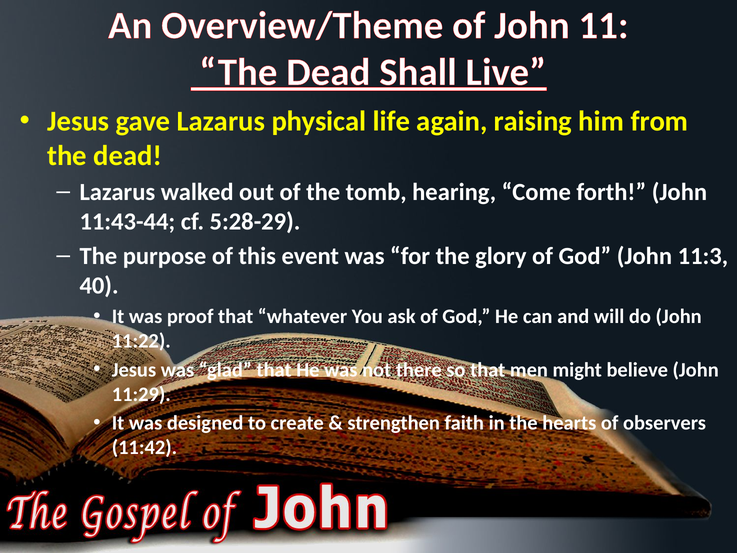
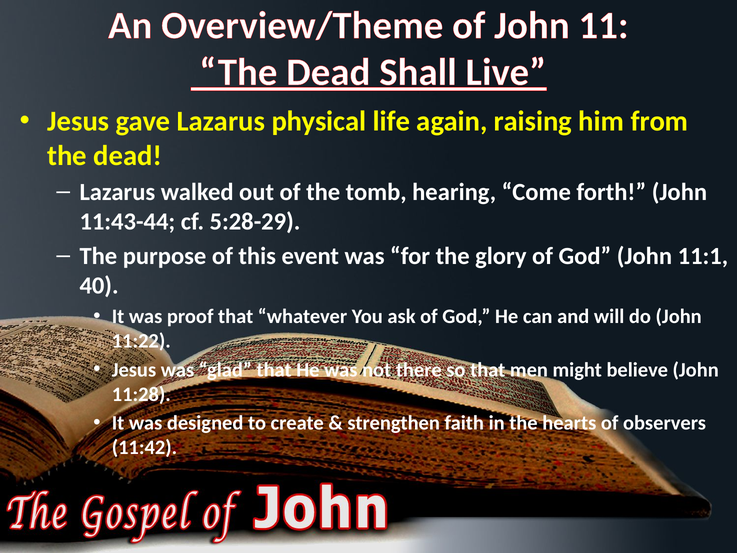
11:3: 11:3 -> 11:1
11:29: 11:29 -> 11:28
